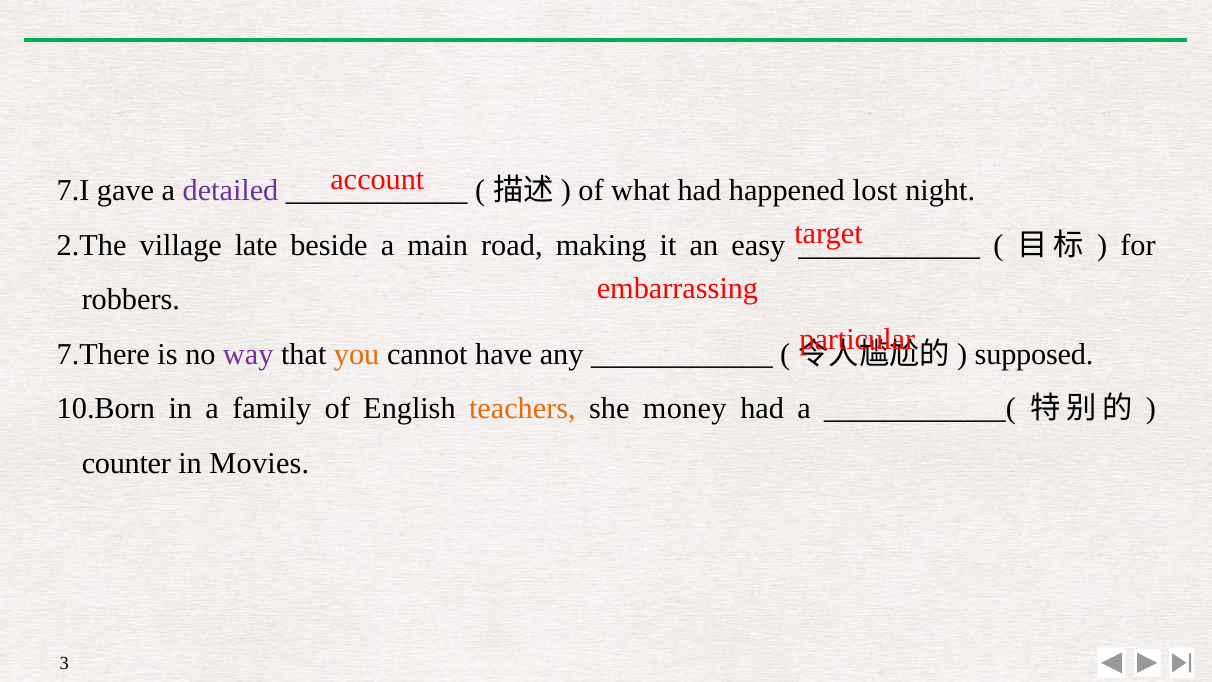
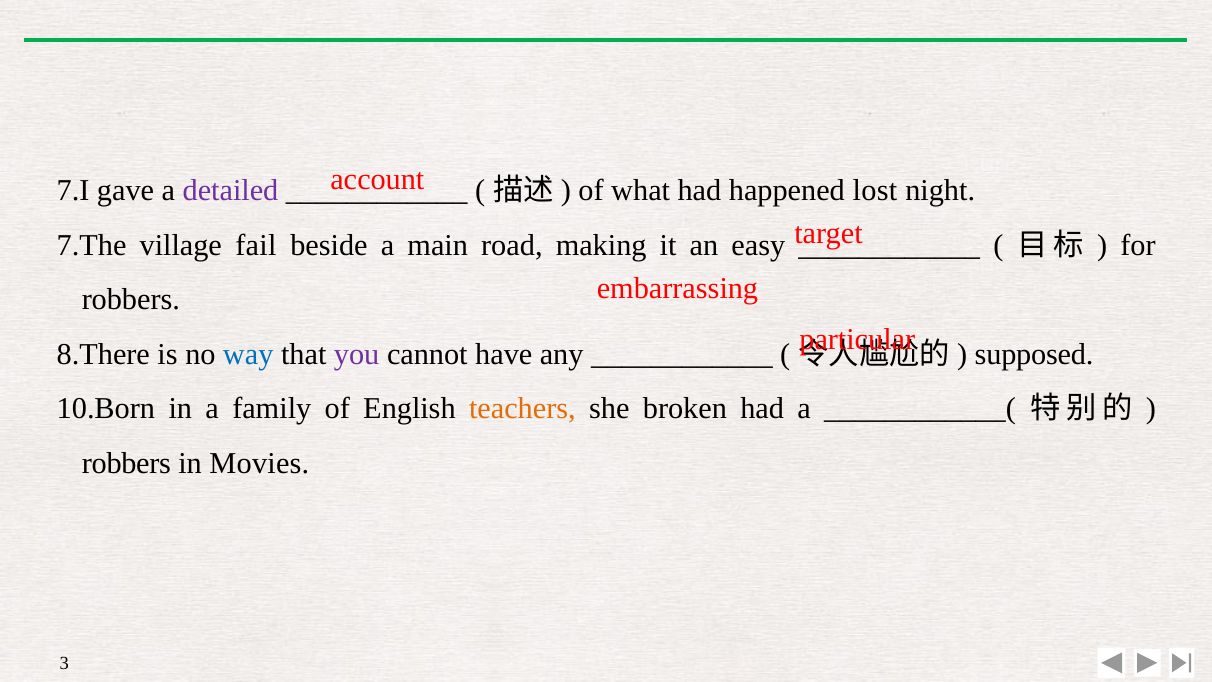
2.The: 2.The -> 7.The
late: late -> fail
7.There: 7.There -> 8.There
way colour: purple -> blue
you colour: orange -> purple
money: money -> broken
counter at (126, 463): counter -> robbers
